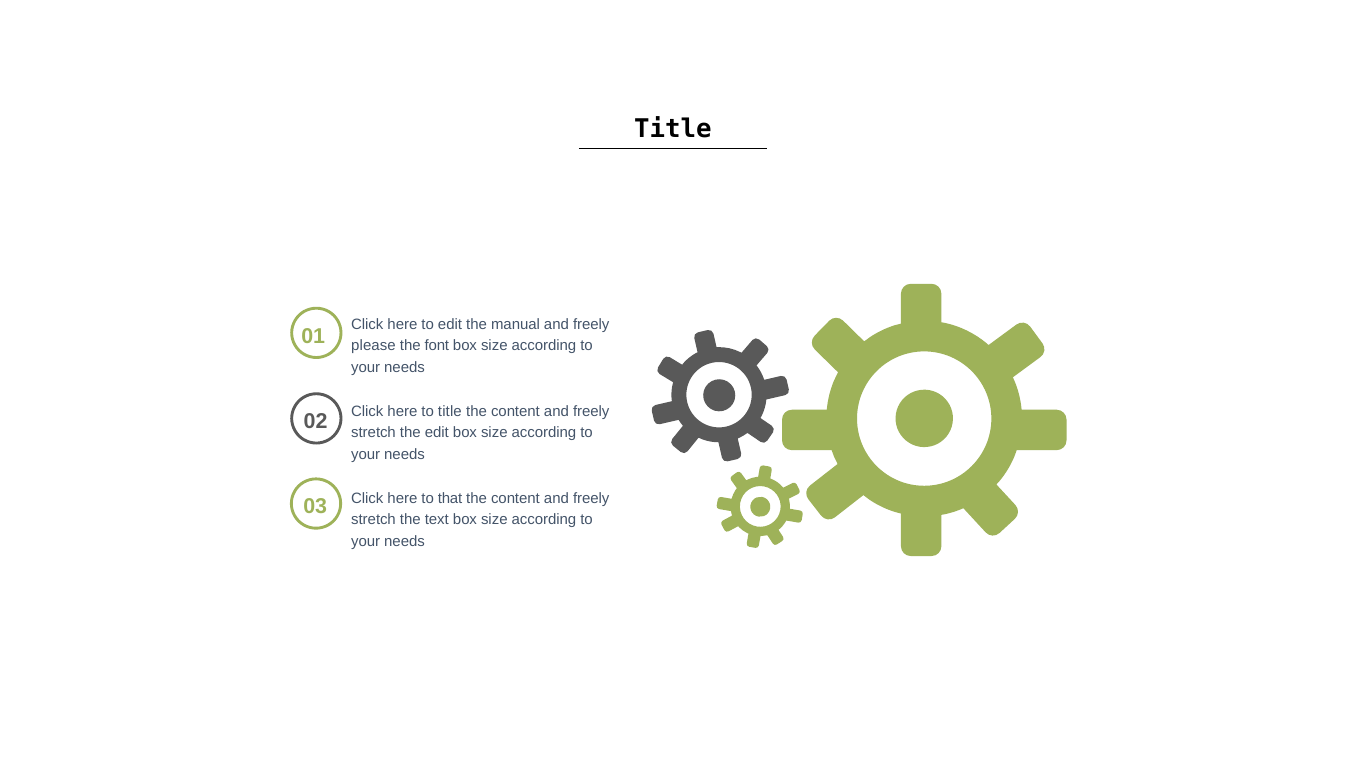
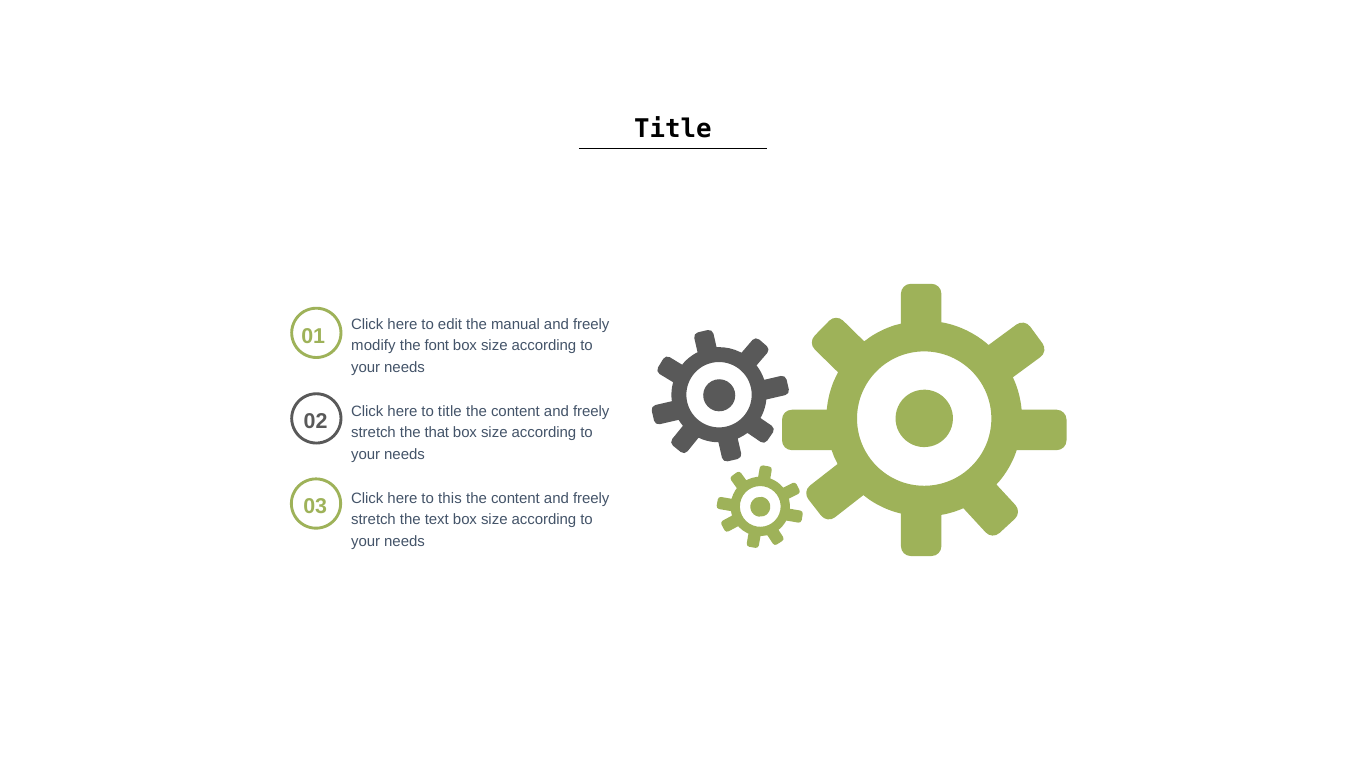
please: please -> modify
the edit: edit -> that
that: that -> this
